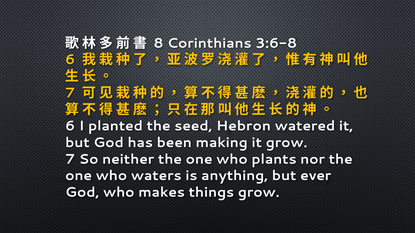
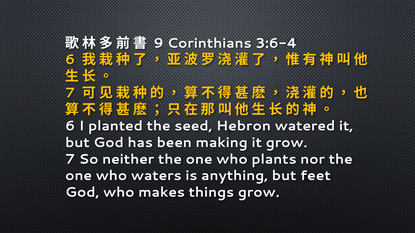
8: 8 -> 9
3:6-8: 3:6-8 -> 3:6-4
ever: ever -> feet
